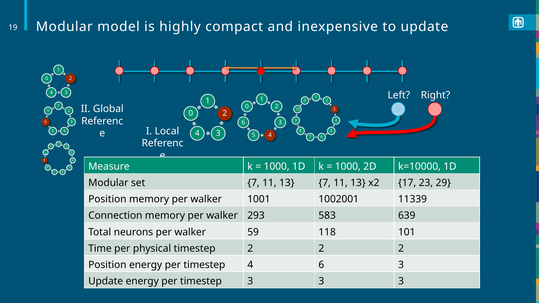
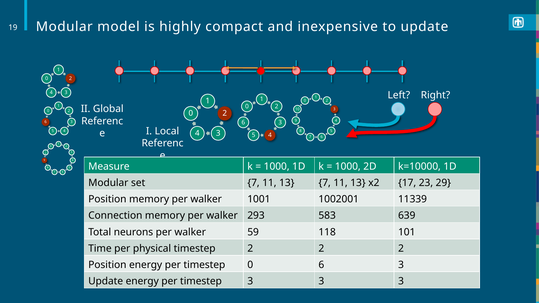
timestep 4: 4 -> 0
